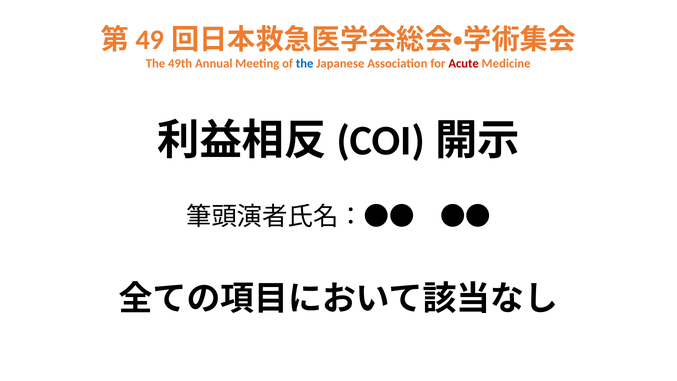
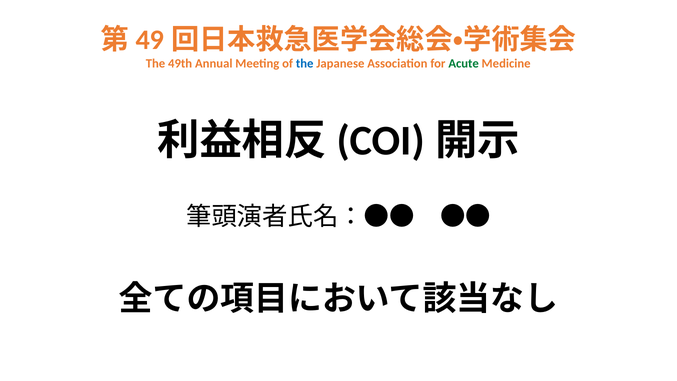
Acute colour: red -> green
